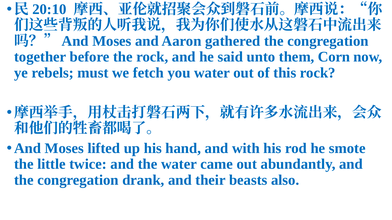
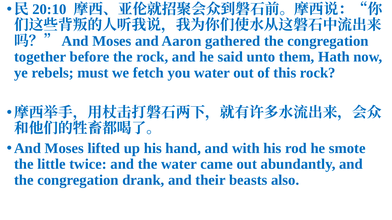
Corn: Corn -> Hath
